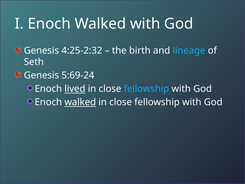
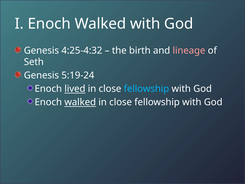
4:25-2:32: 4:25-2:32 -> 4:25-4:32
lineage colour: light blue -> pink
5:69-24: 5:69-24 -> 5:19-24
